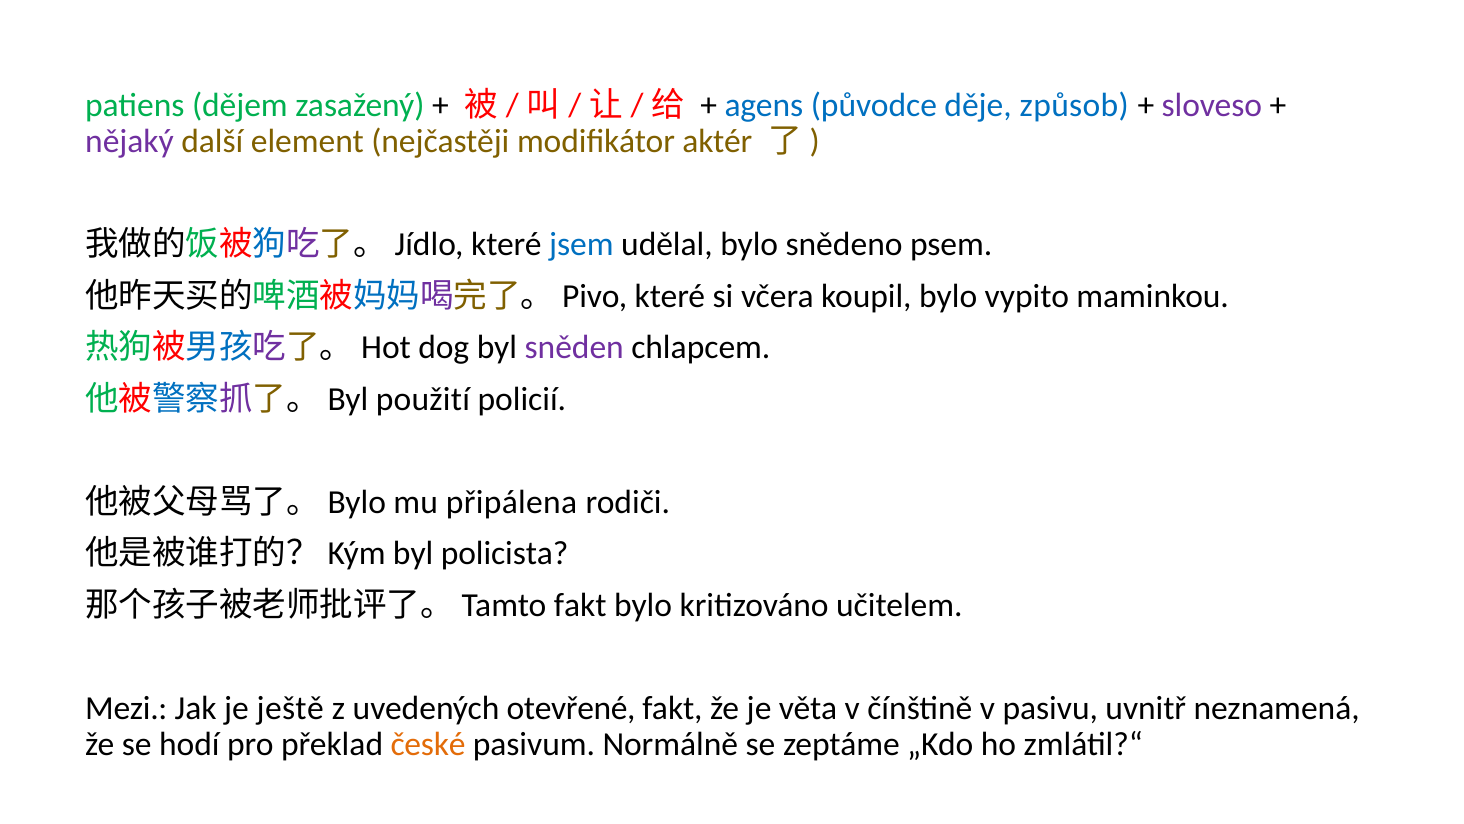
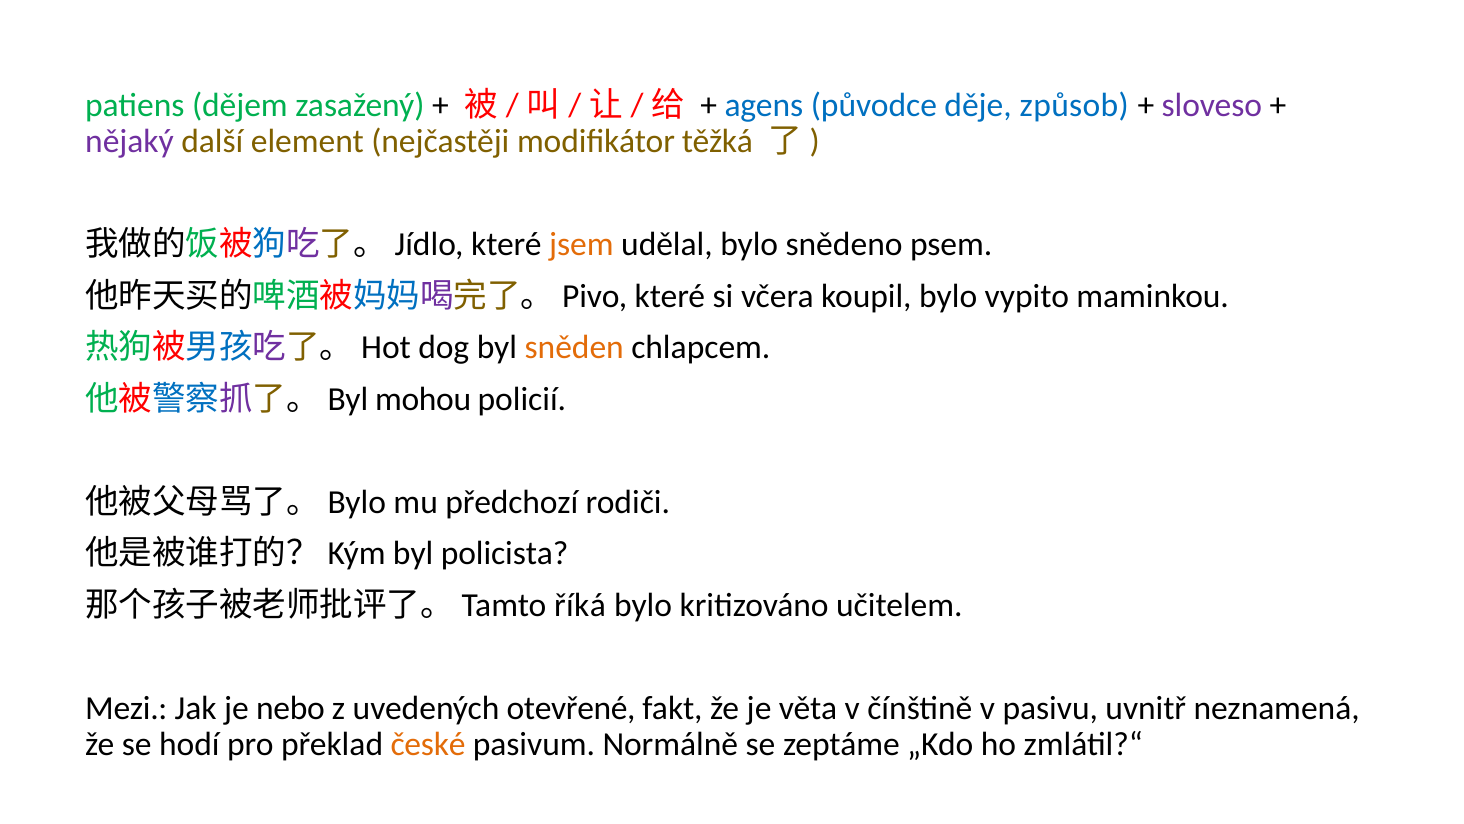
aktér: aktér -> těžká
jsem colour: blue -> orange
sněden colour: purple -> orange
použití: použití -> mohou
připálena: připálena -> předchozí
fakt at (580, 605): fakt -> říká
ještě: ještě -> nebo
